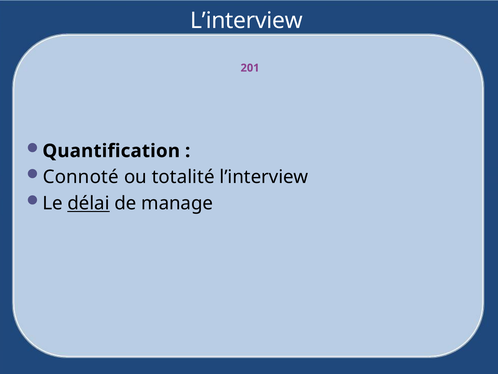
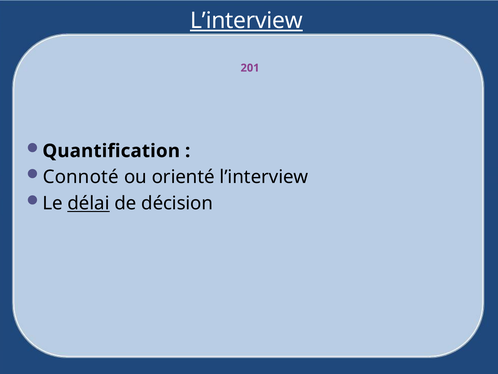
L’interview at (246, 21) underline: none -> present
totalité: totalité -> orienté
manage: manage -> décision
